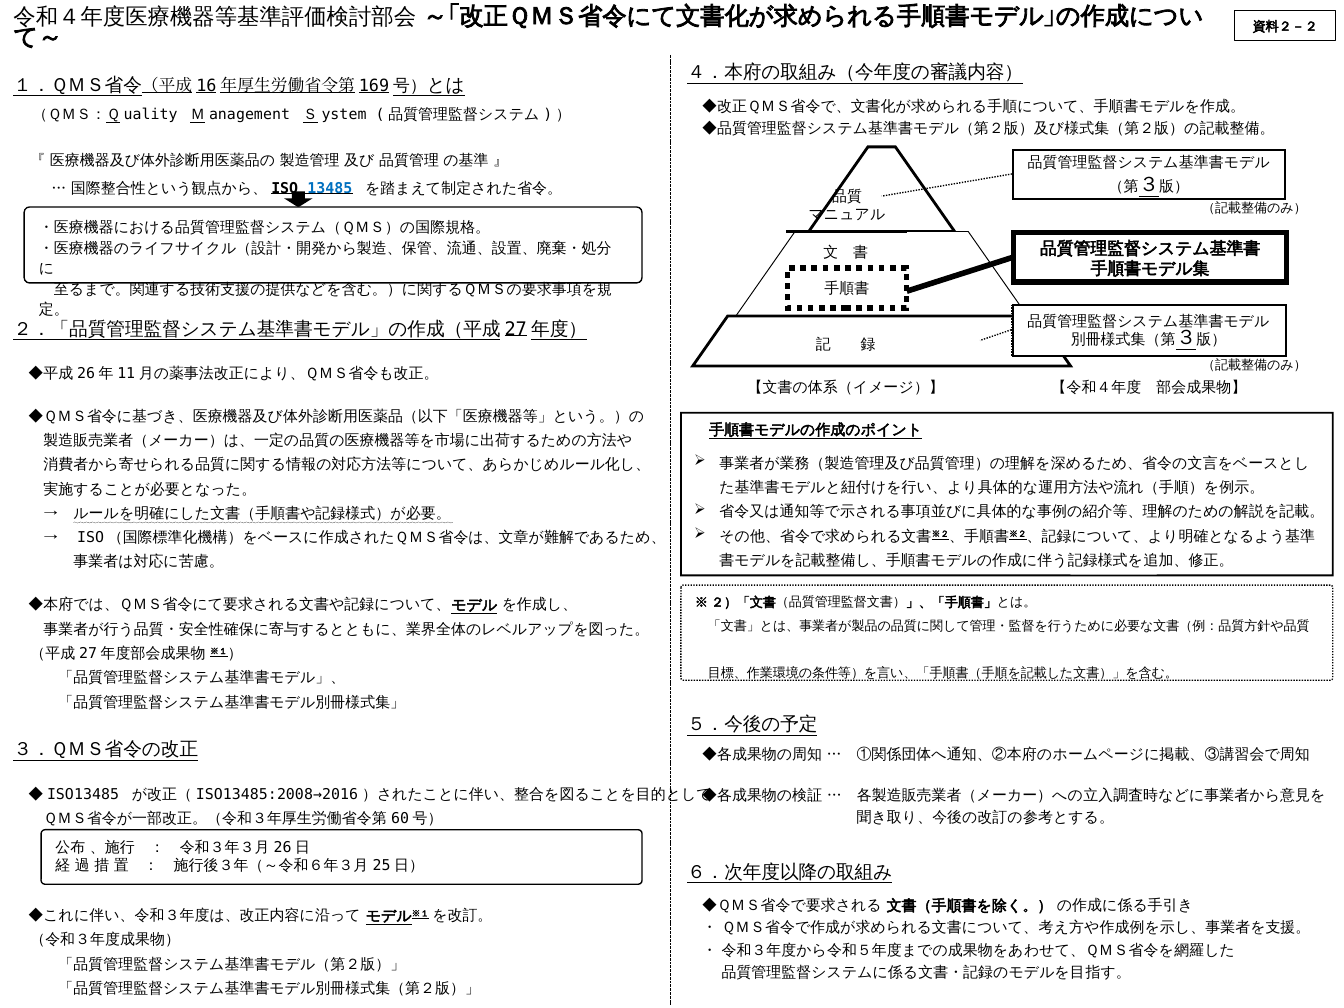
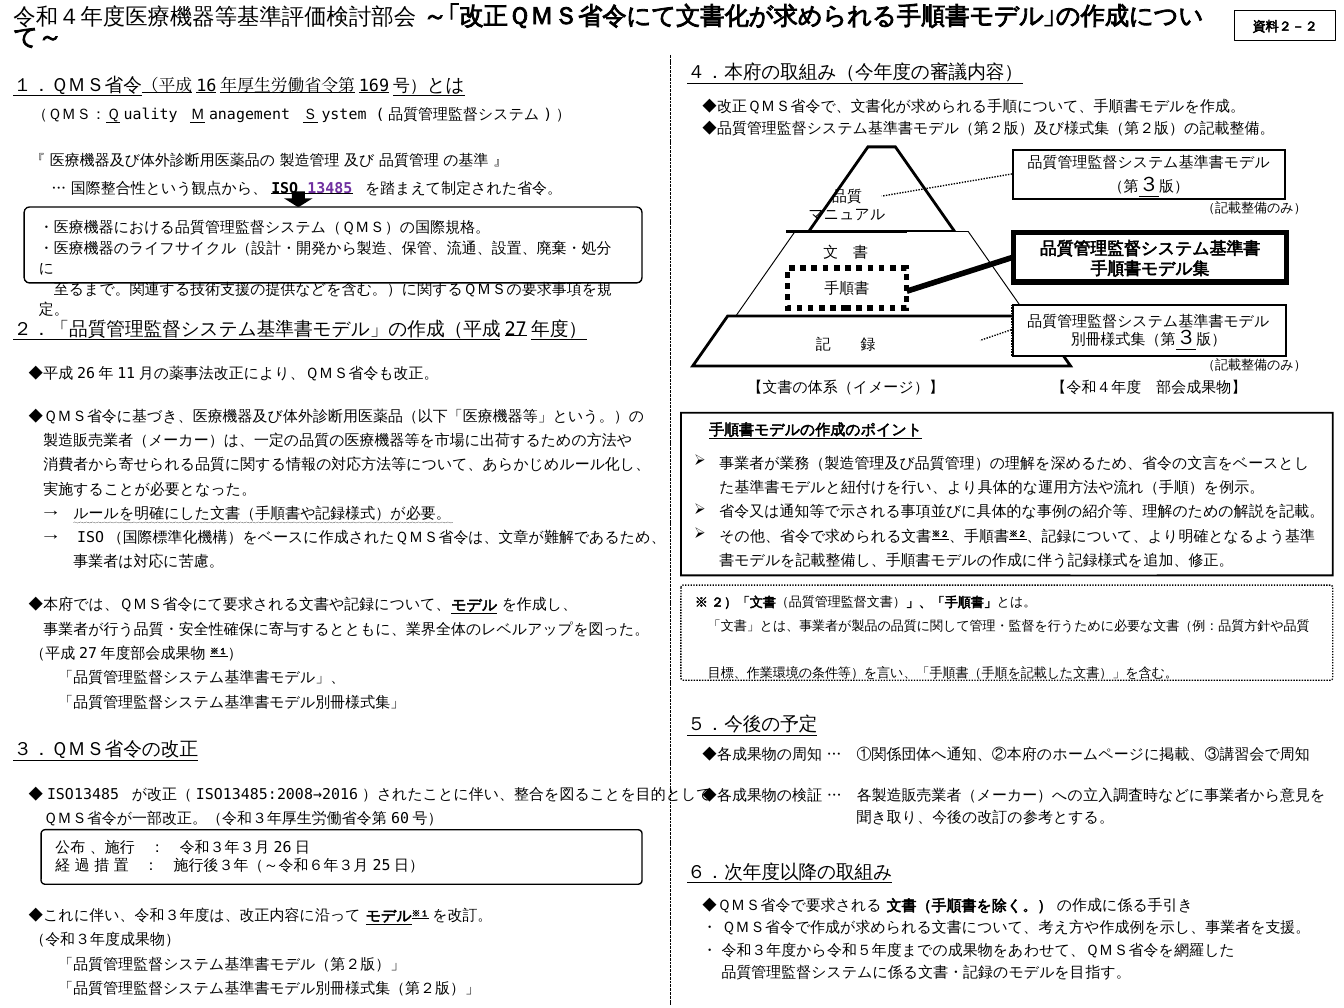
13485 colour: blue -> purple
